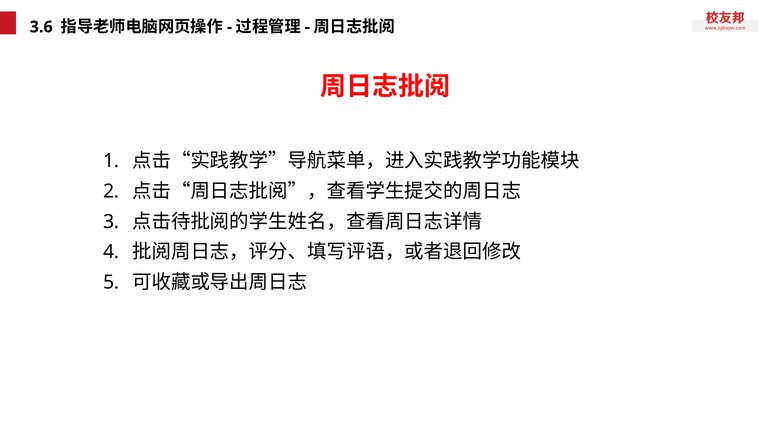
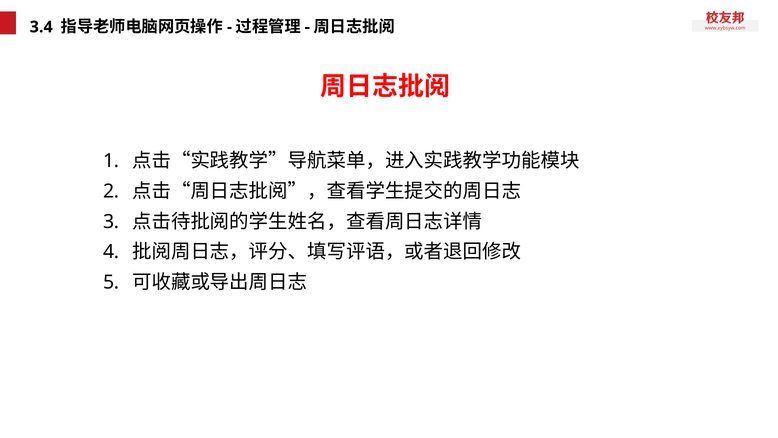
3.6: 3.6 -> 3.4
